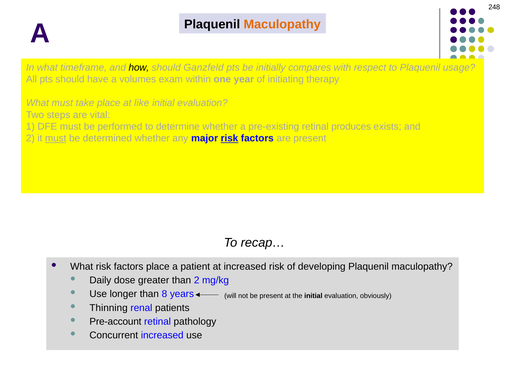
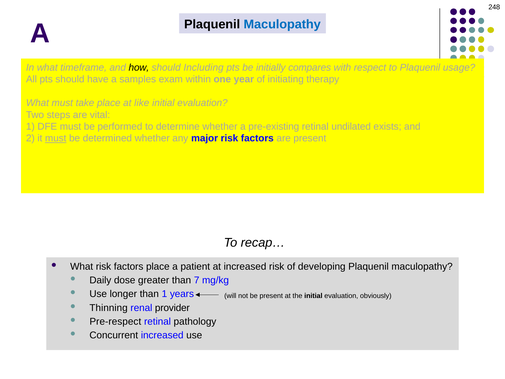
Maculopathy at (282, 24) colour: orange -> blue
Ganzfeld: Ganzfeld -> Including
volumes: volumes -> samples
produces: produces -> undilated
risk at (229, 138) underline: present -> none
than 2: 2 -> 7
than 8: 8 -> 1
patients: patients -> provider
Pre-account: Pre-account -> Pre-respect
